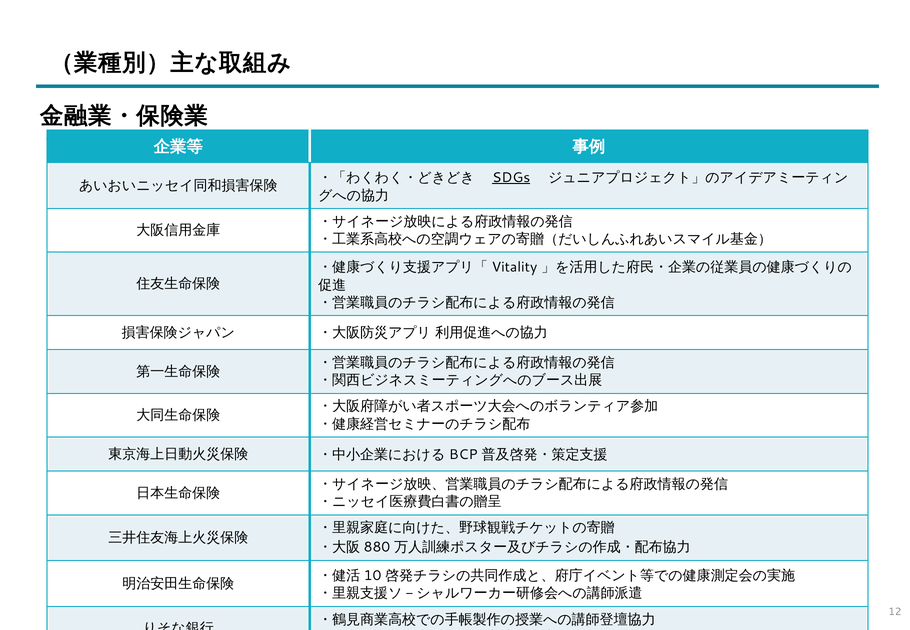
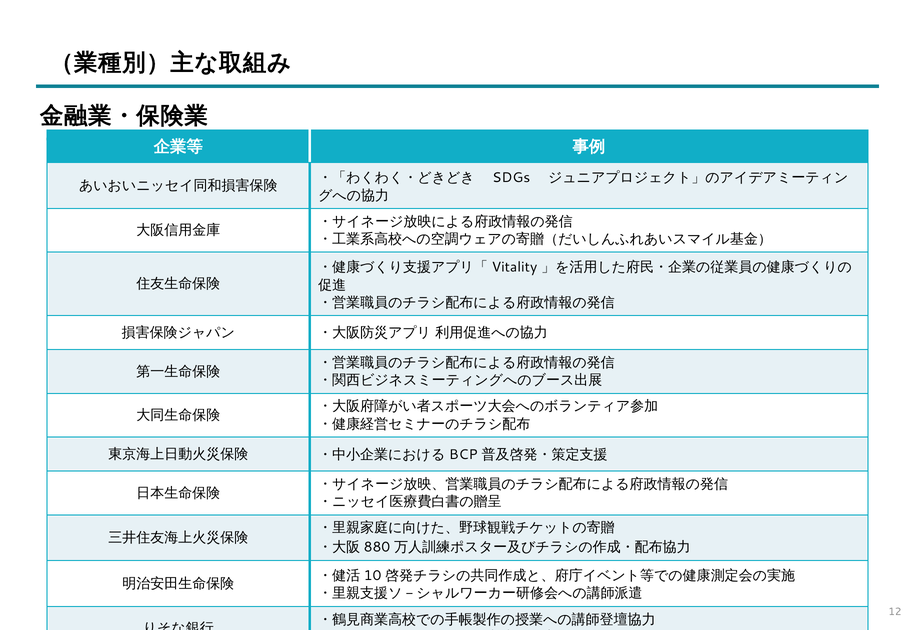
SDGs underline: present -> none
